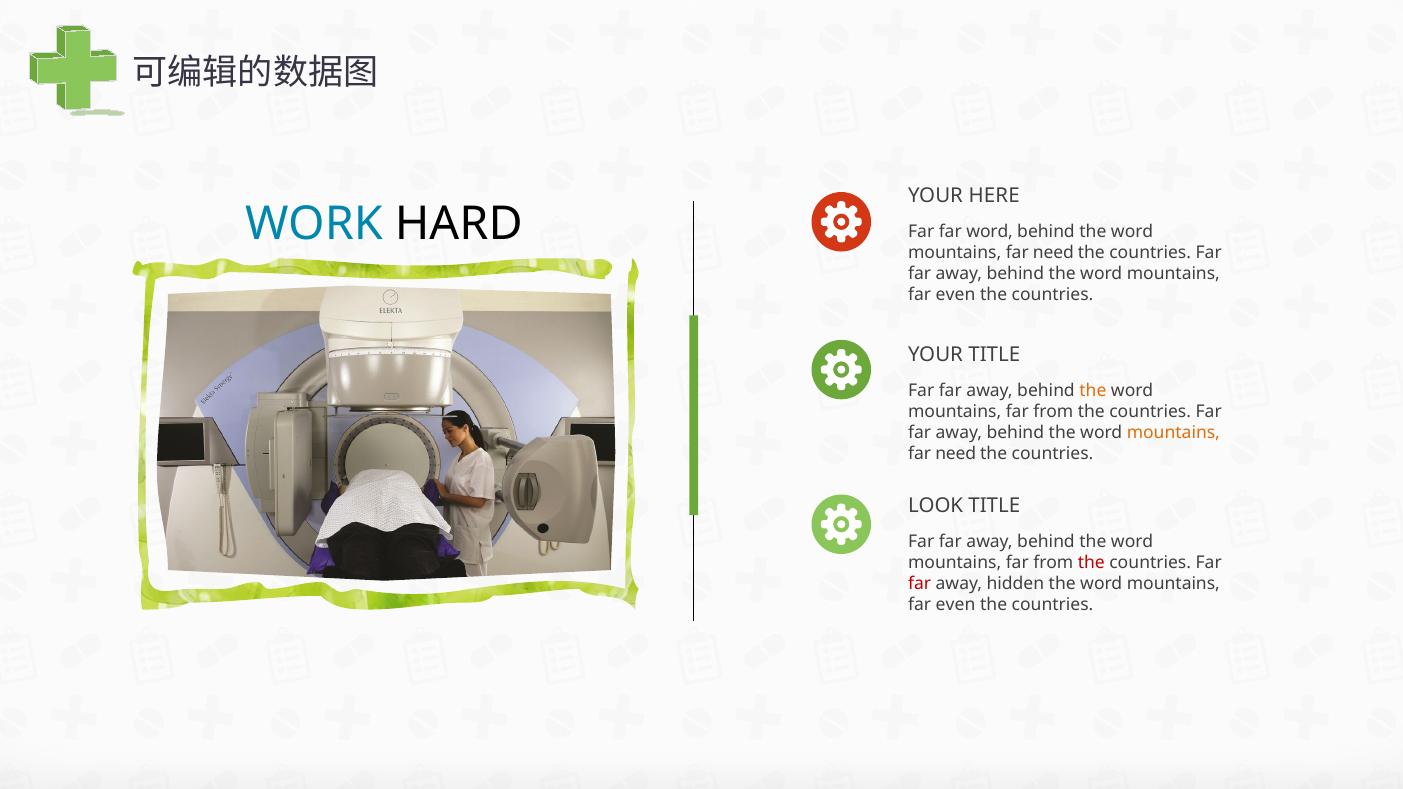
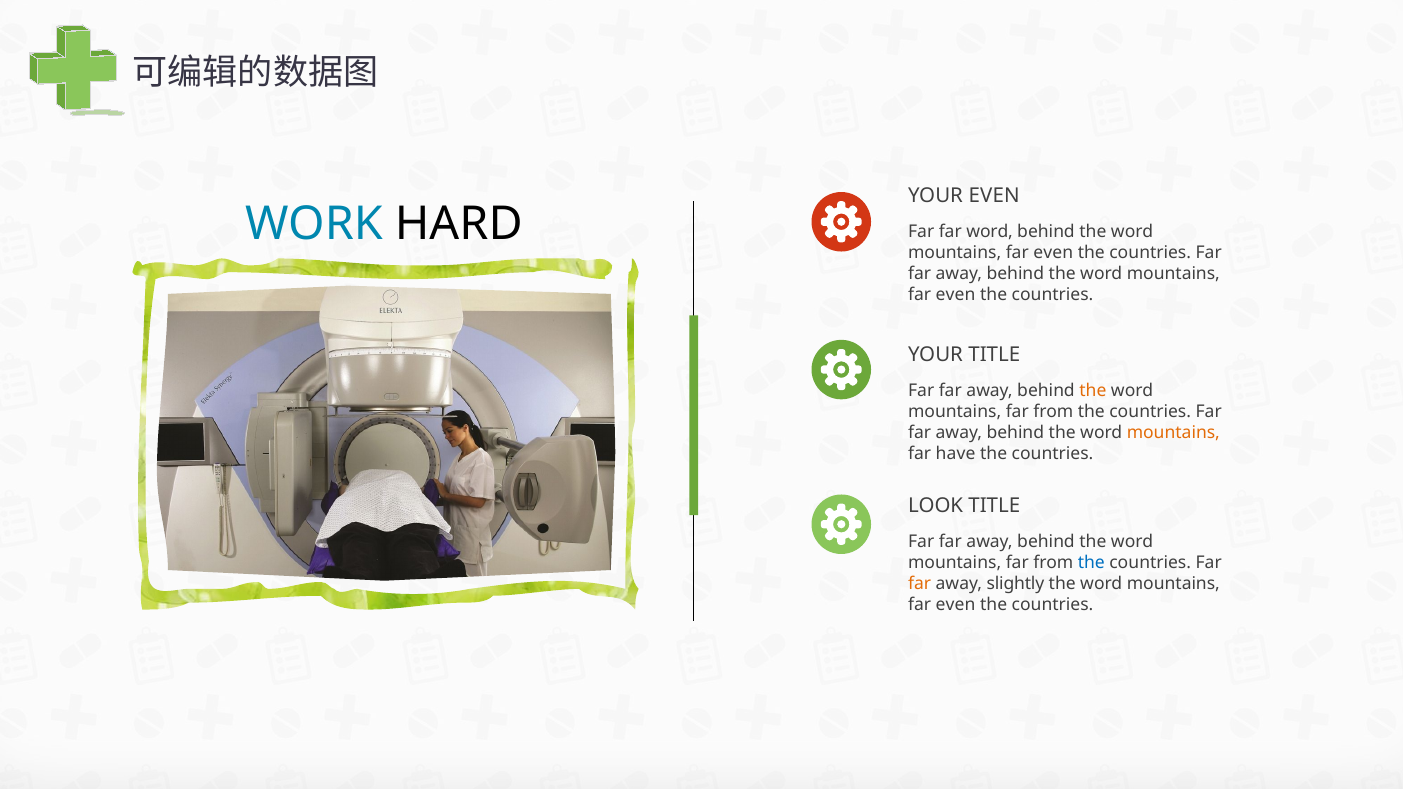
YOUR HERE: HERE -> EVEN
need at (1053, 253): need -> even
need at (956, 454): need -> have
the at (1091, 563) colour: red -> blue
far at (920, 584) colour: red -> orange
hidden: hidden -> slightly
